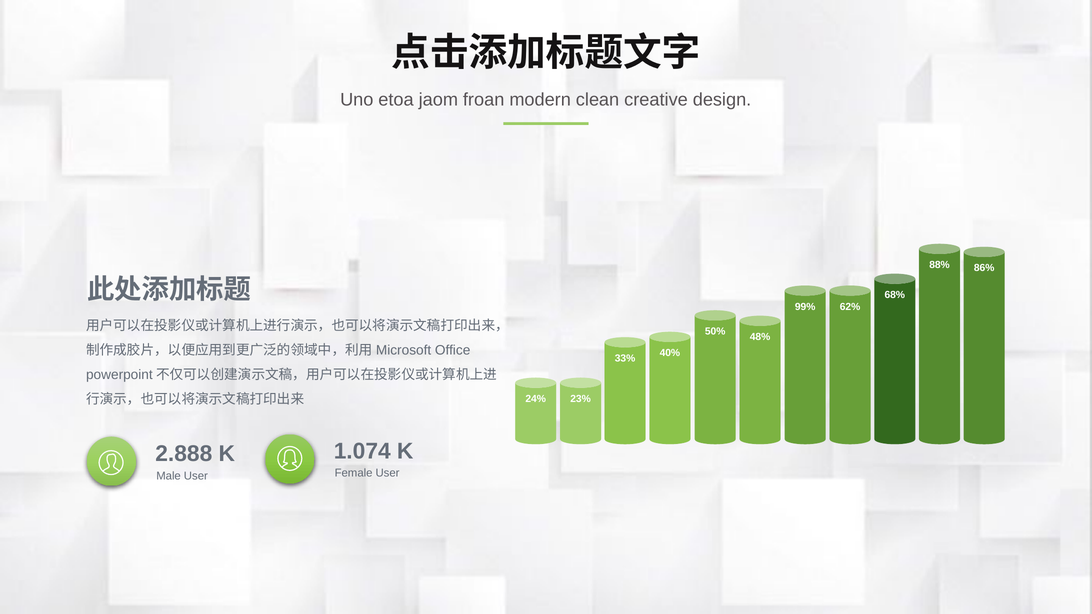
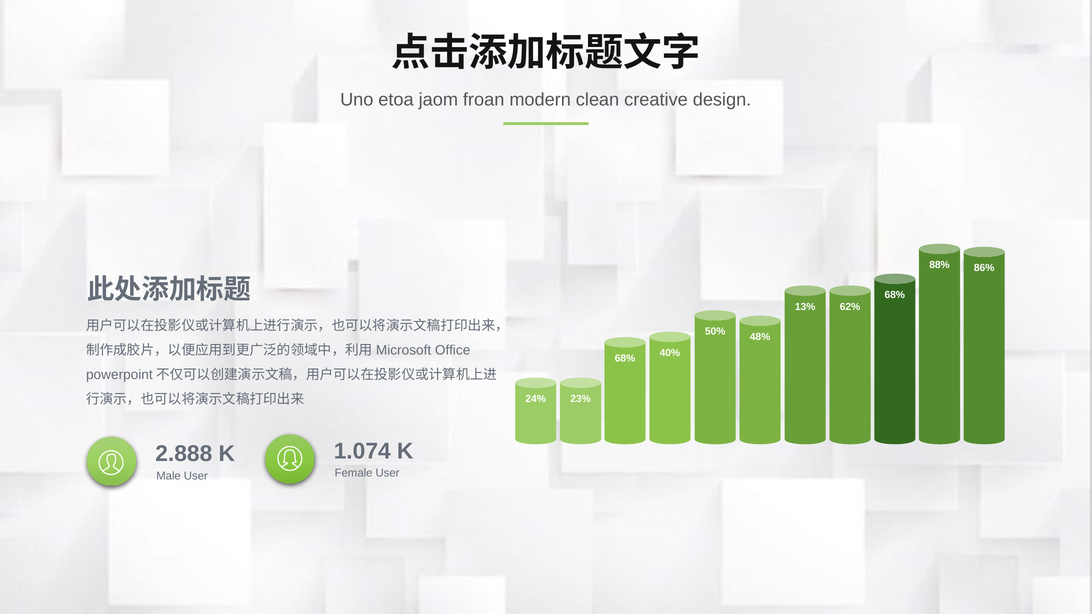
99%: 99% -> 13%
33% at (625, 358): 33% -> 68%
